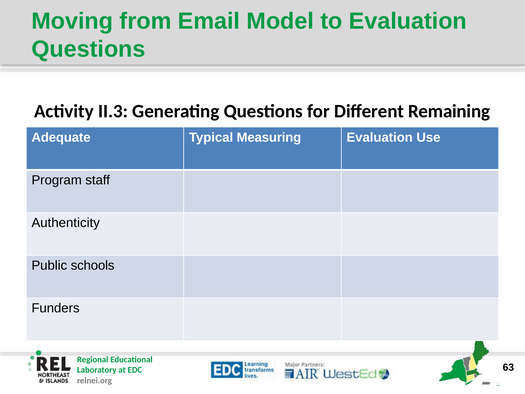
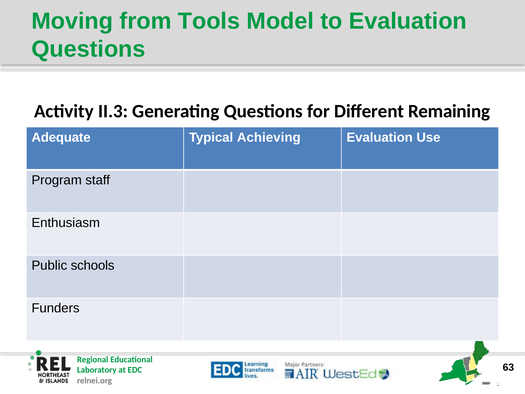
Email: Email -> Tools
Measuring: Measuring -> Achieving
Authenticity: Authenticity -> Enthusiasm
